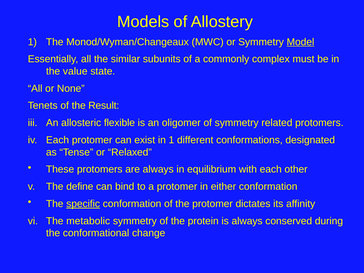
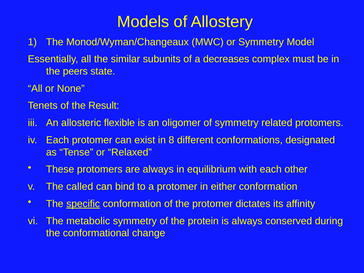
Model underline: present -> none
commonly: commonly -> decreases
value: value -> peers
in 1: 1 -> 8
define: define -> called
